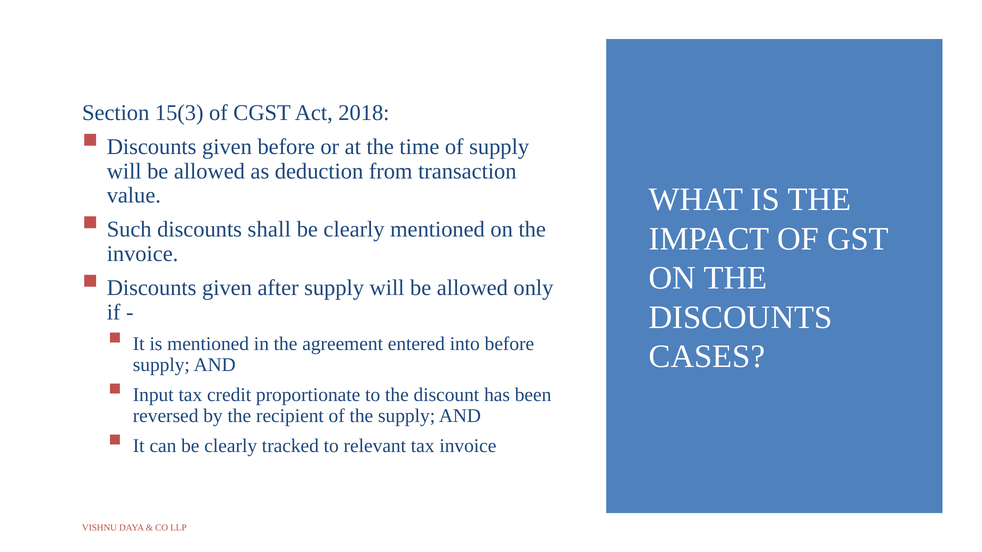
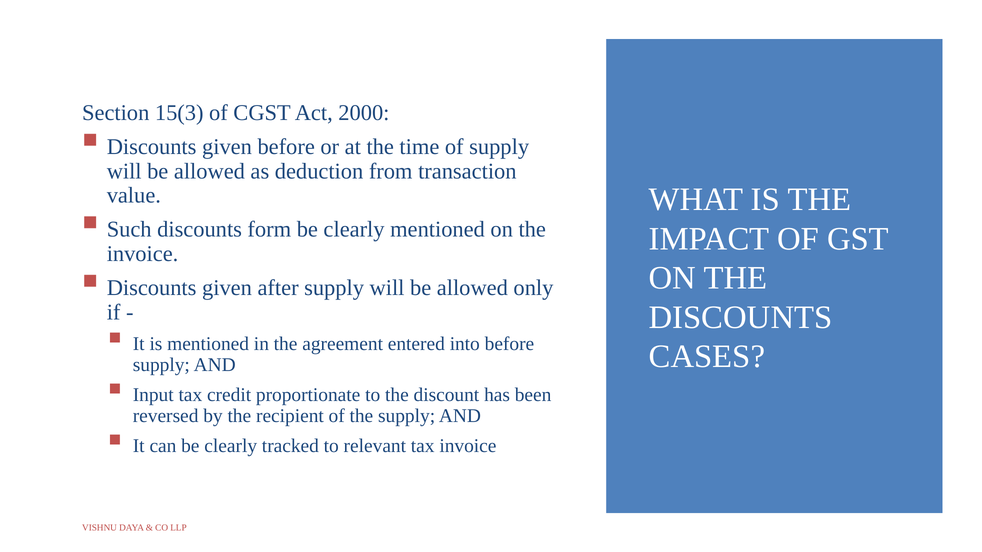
2018: 2018 -> 2000
shall: shall -> form
